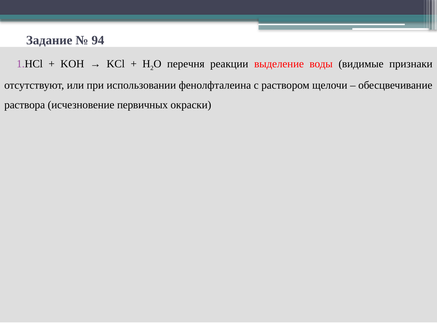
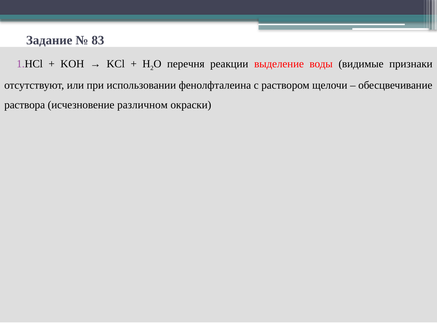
94: 94 -> 83
первичных: первичных -> различном
